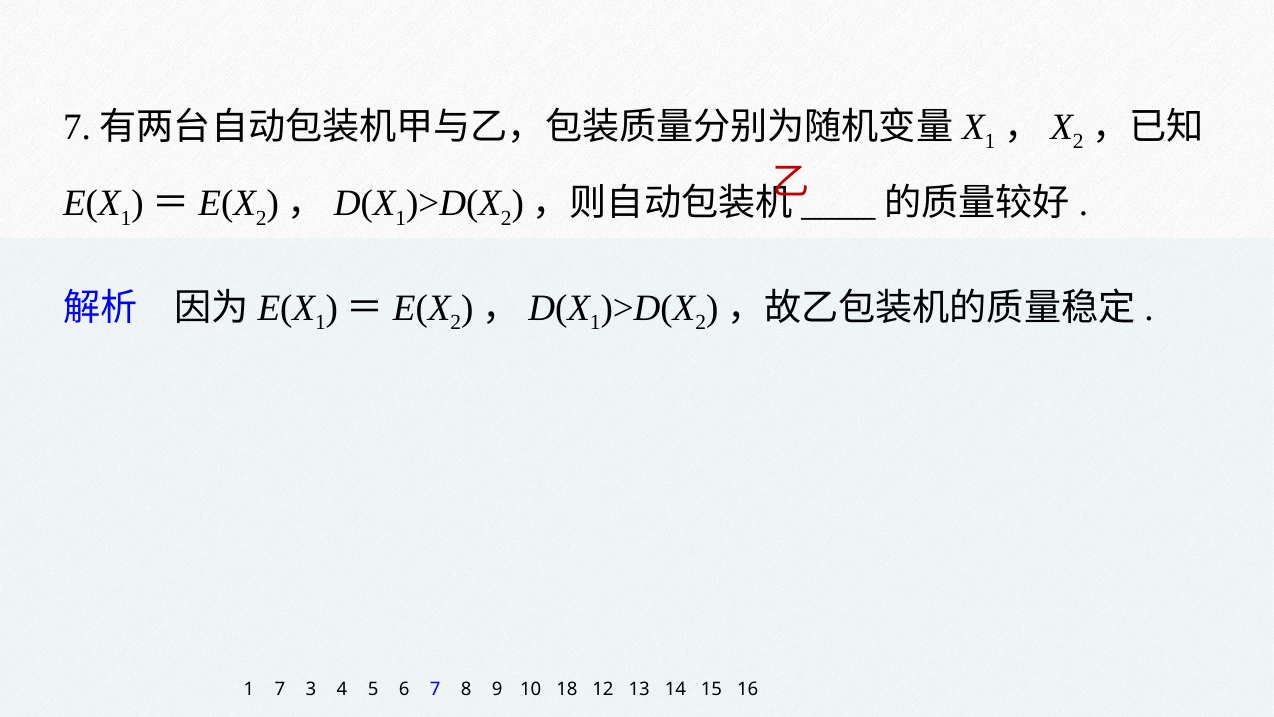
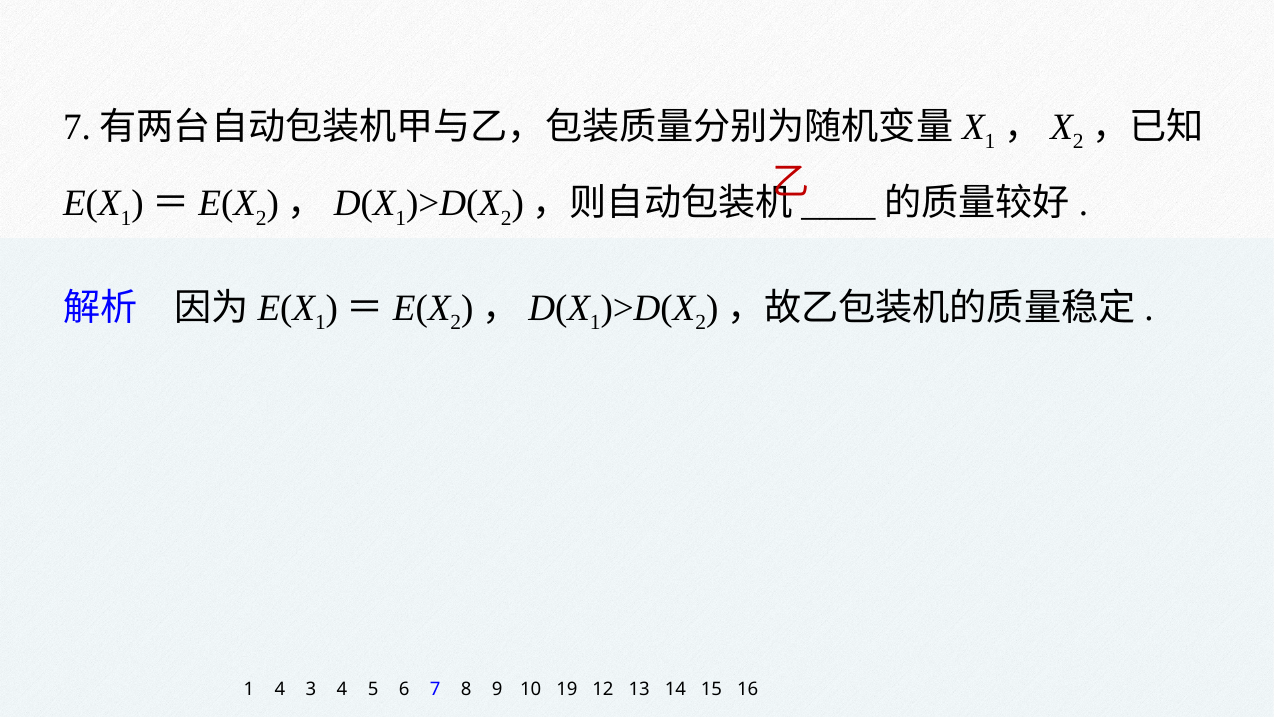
1 7: 7 -> 4
18: 18 -> 19
